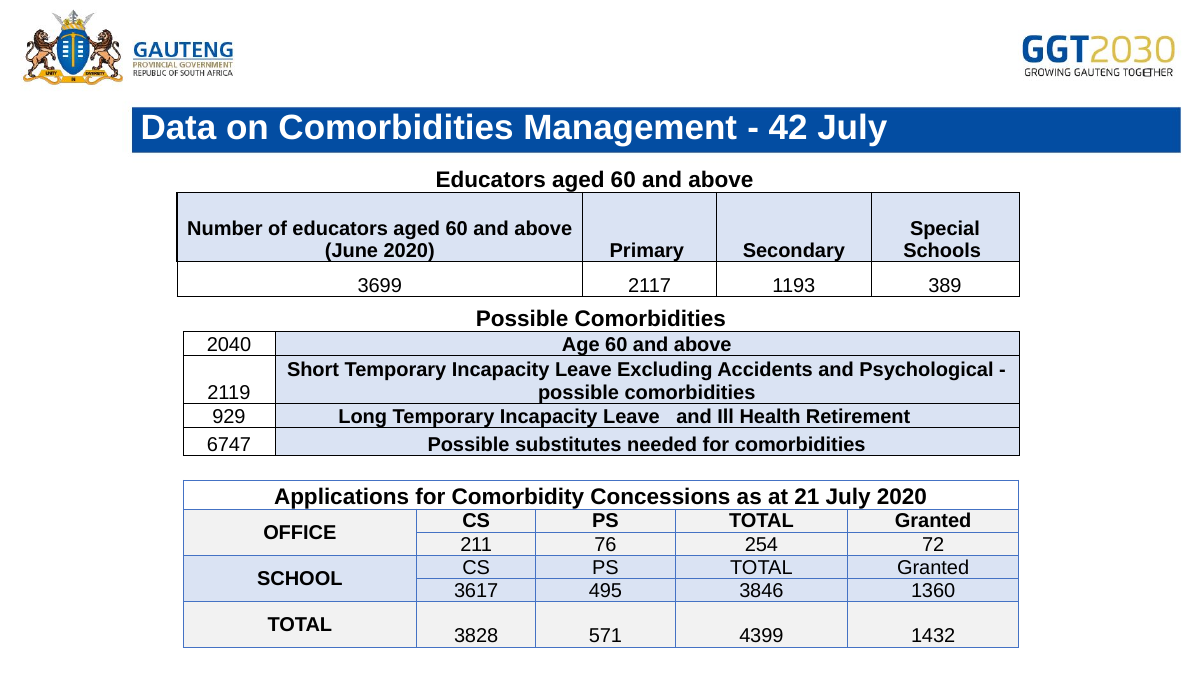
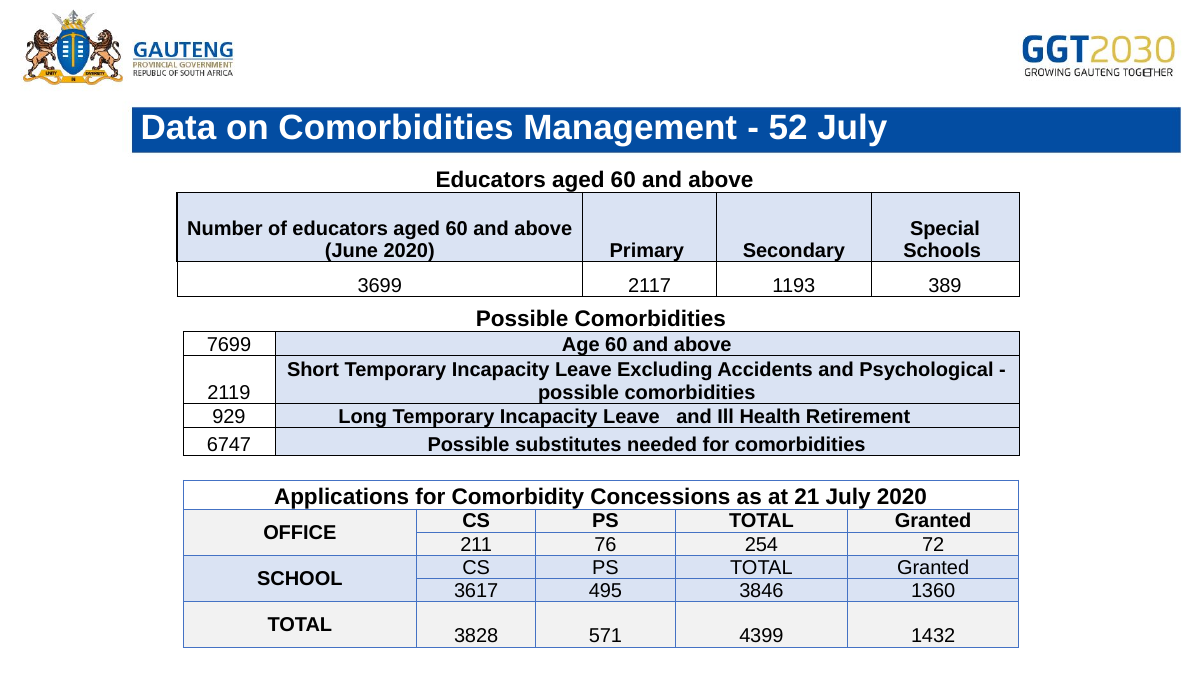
42: 42 -> 52
2040: 2040 -> 7699
